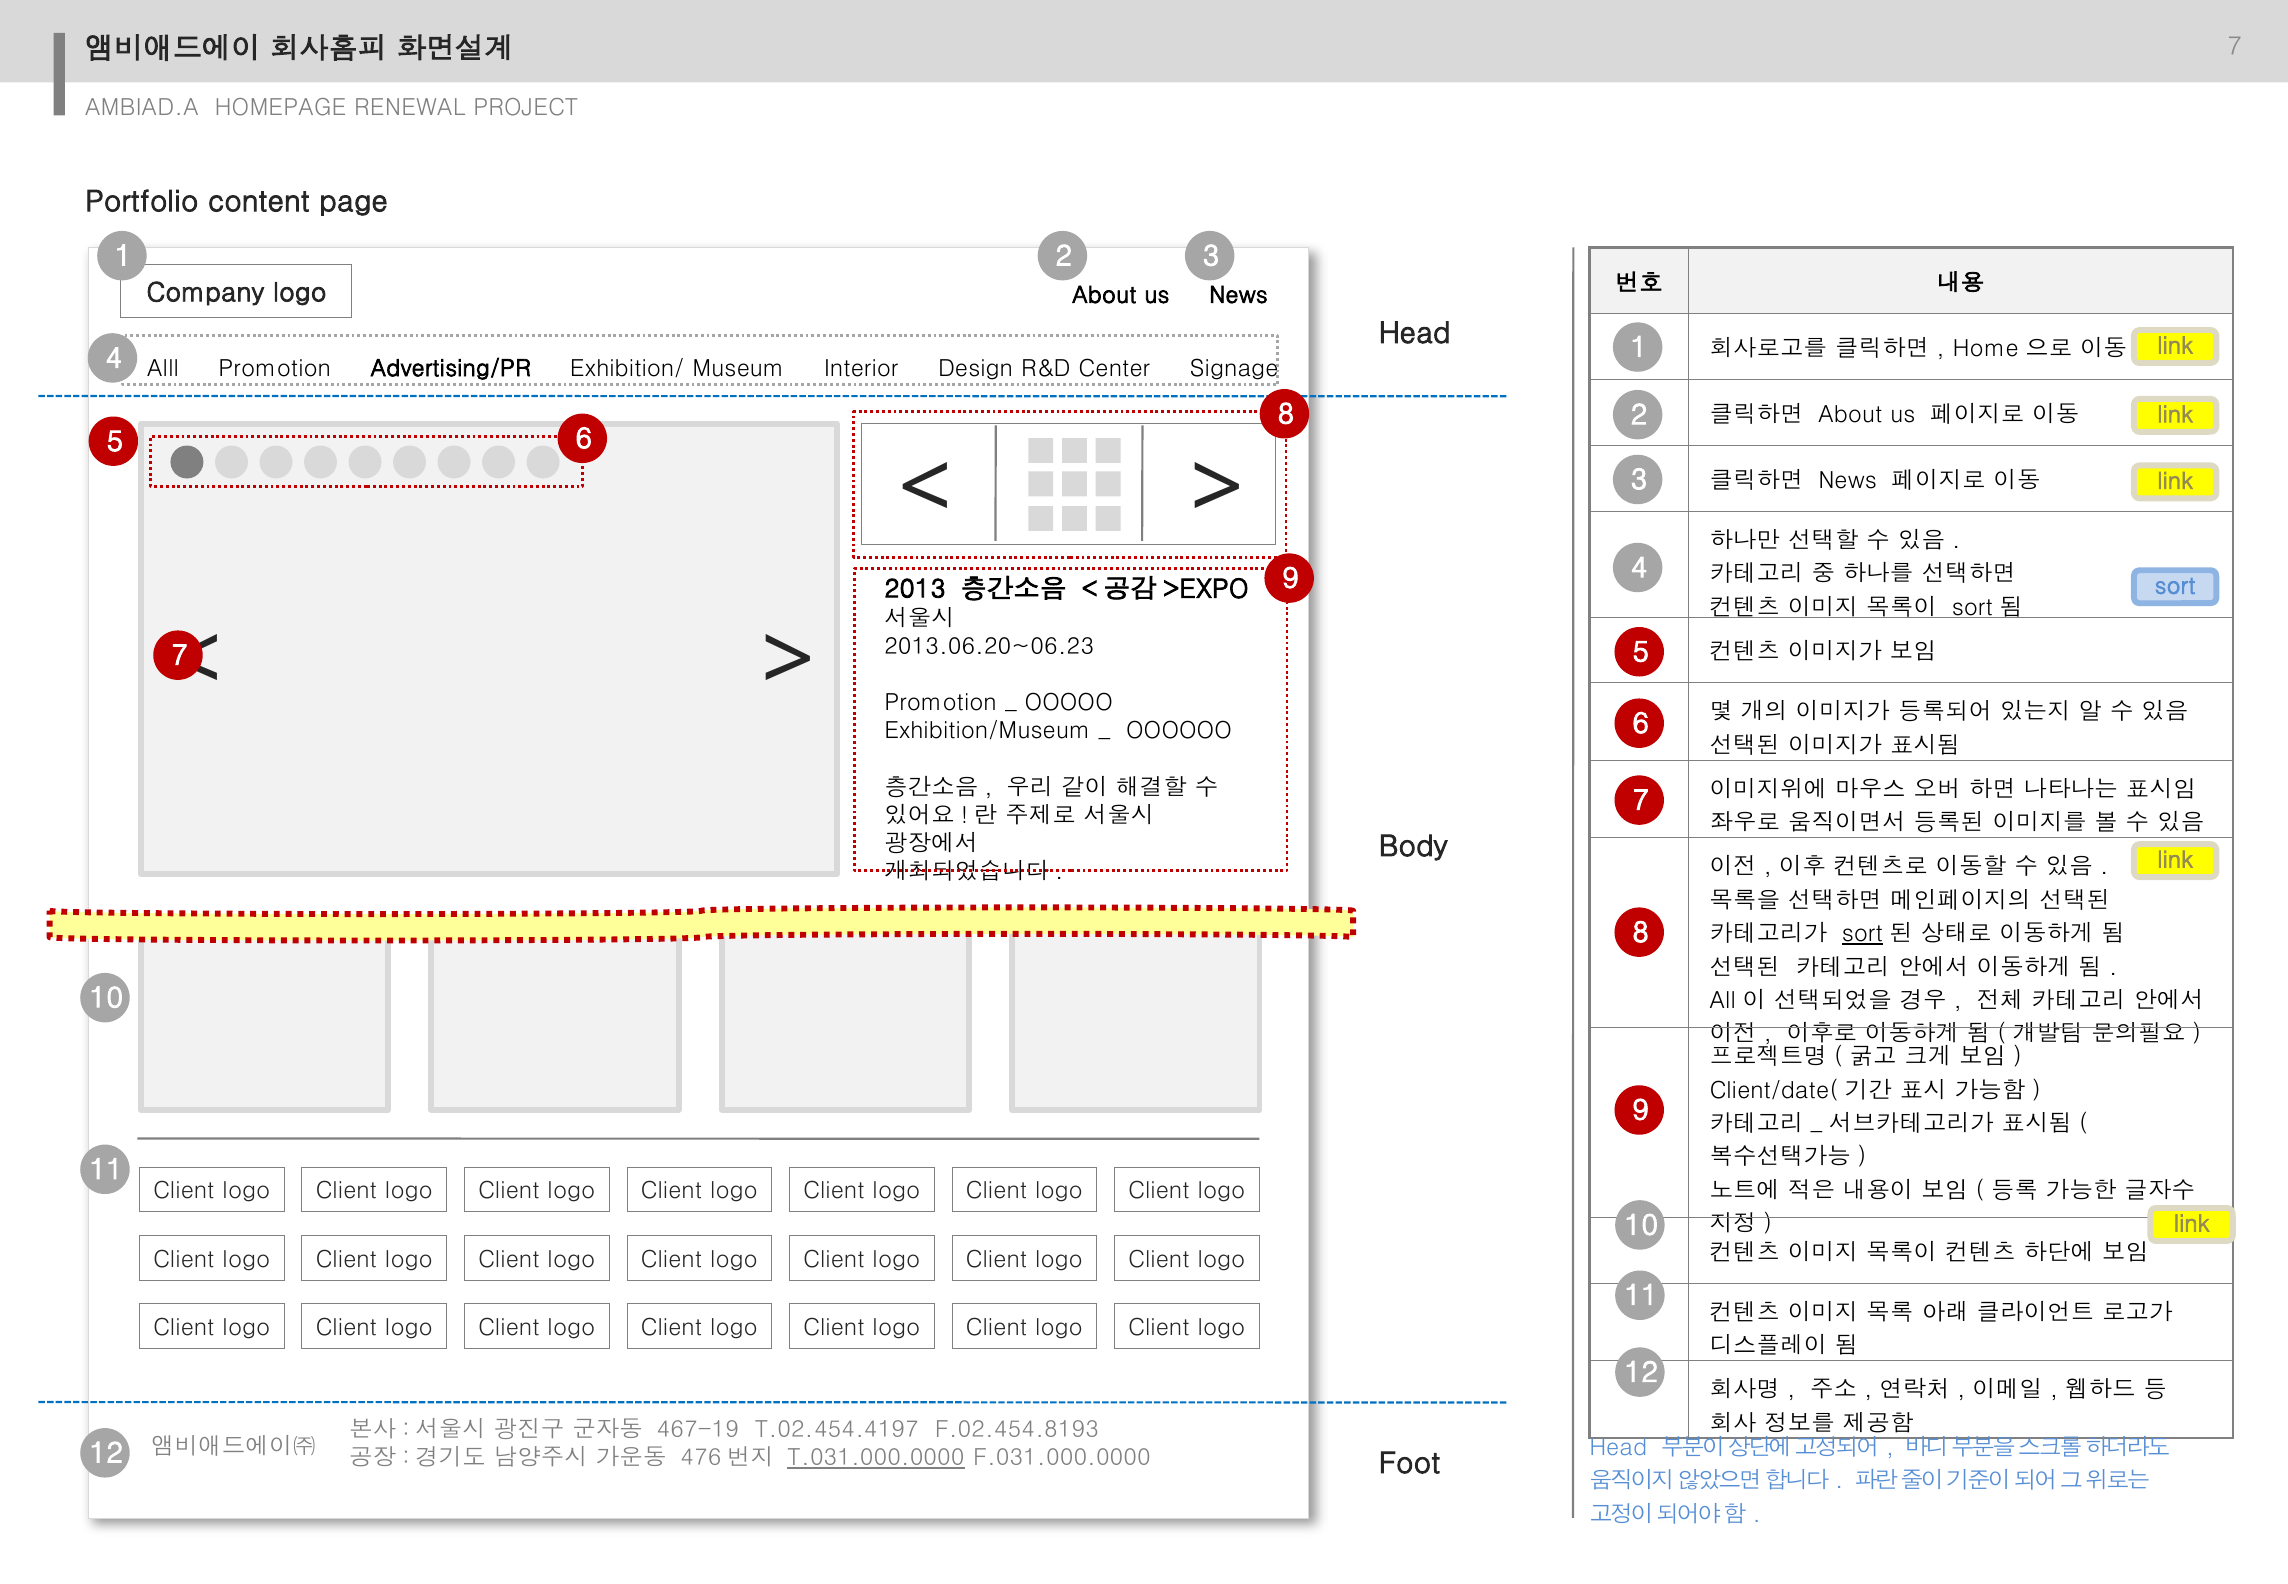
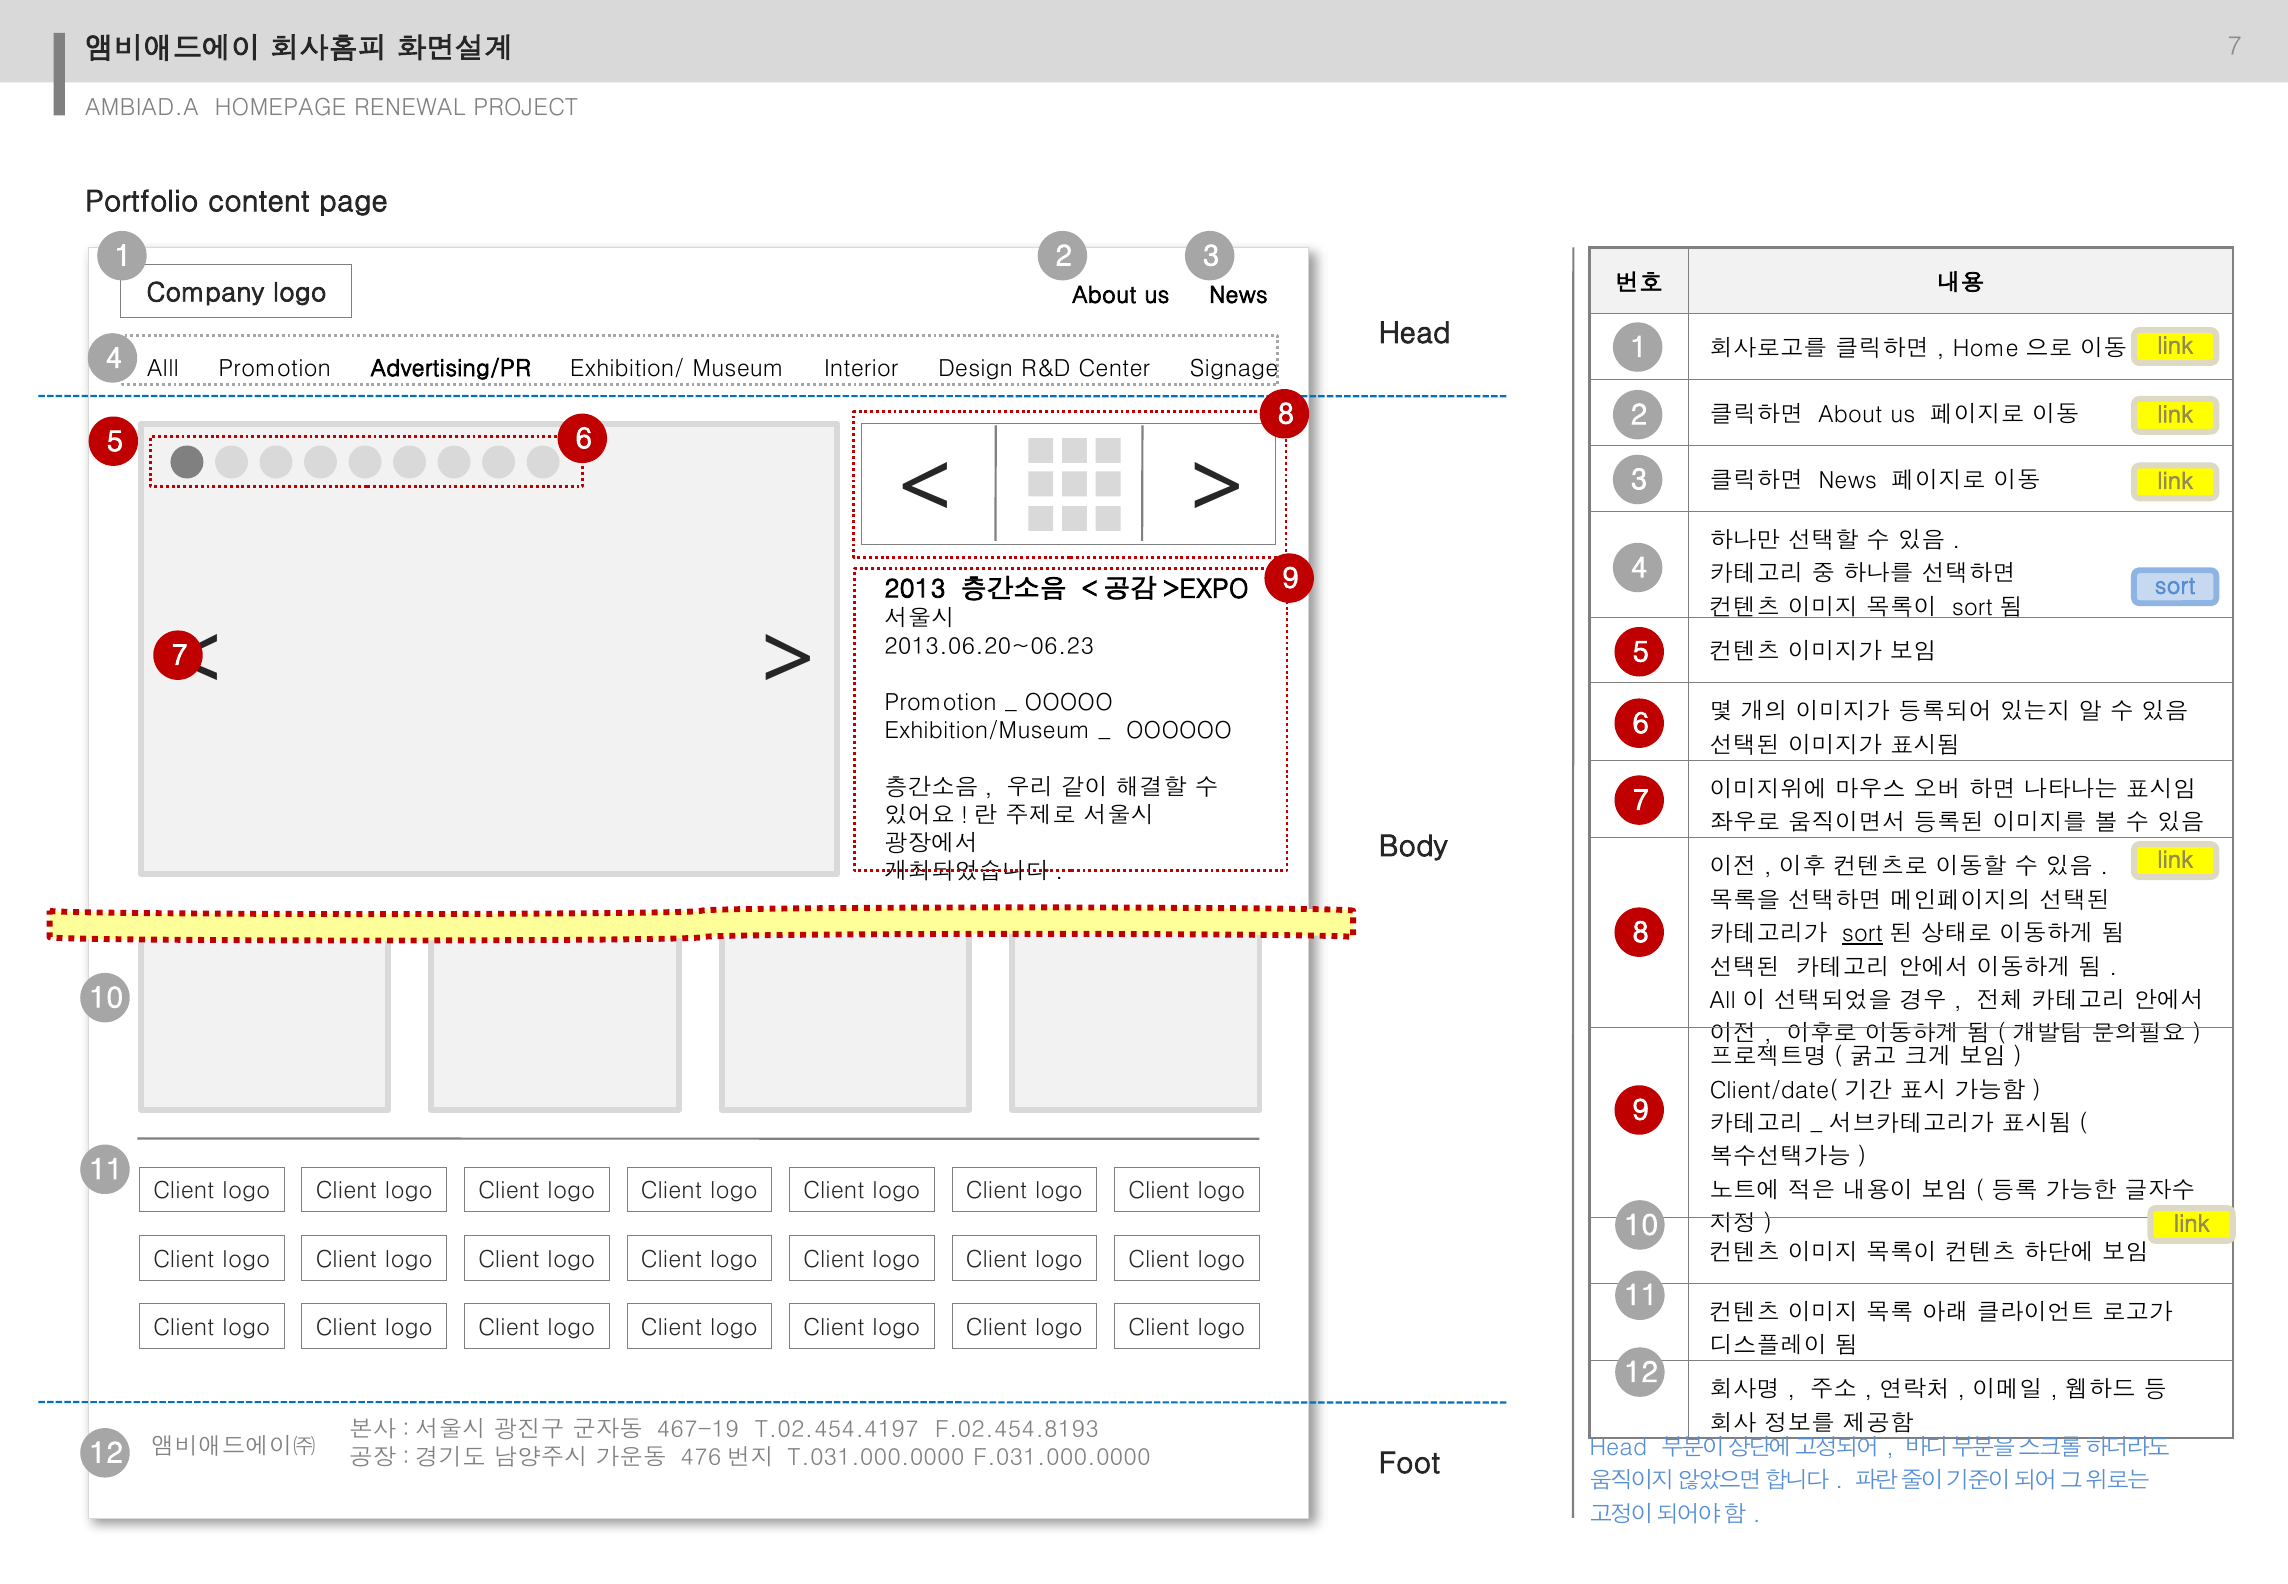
T.031.000.0000 underline: present -> none
